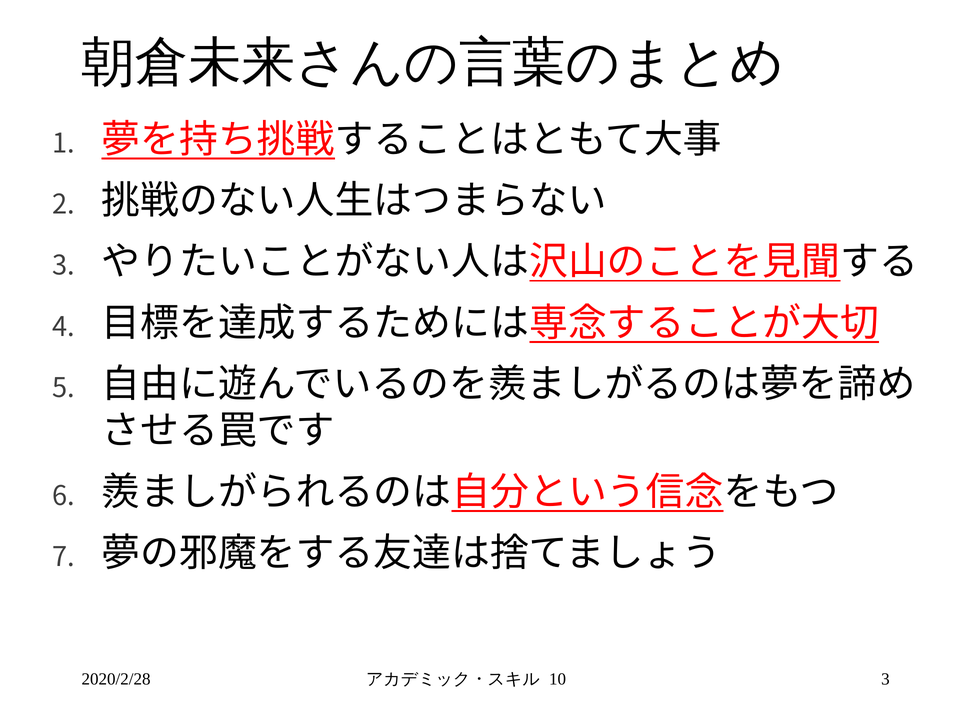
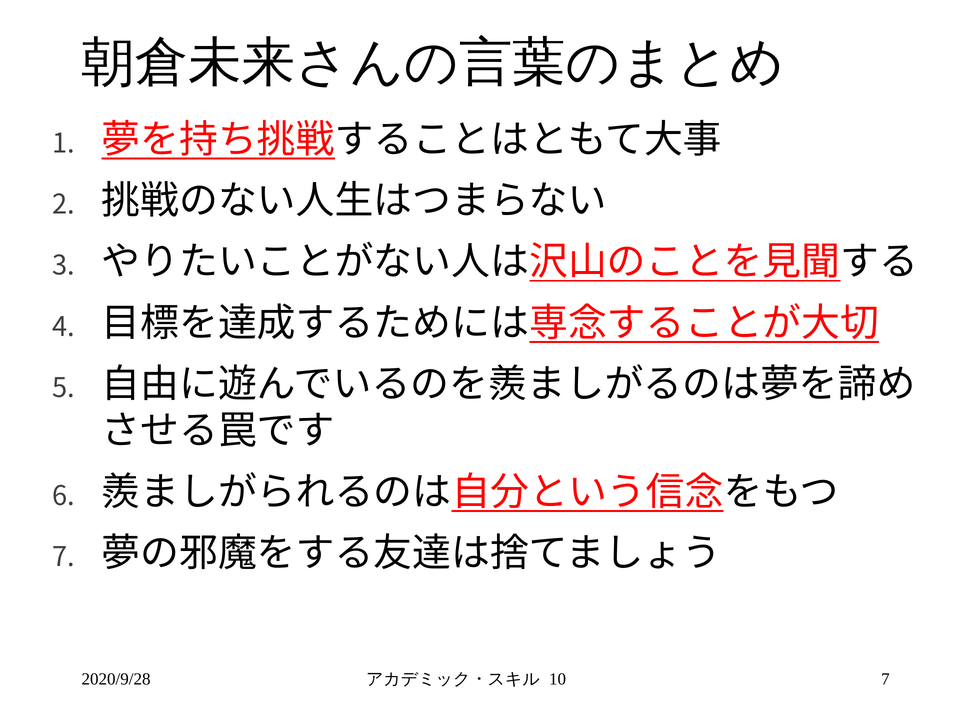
2020/2/28: 2020/2/28 -> 2020/9/28
10 3: 3 -> 7
